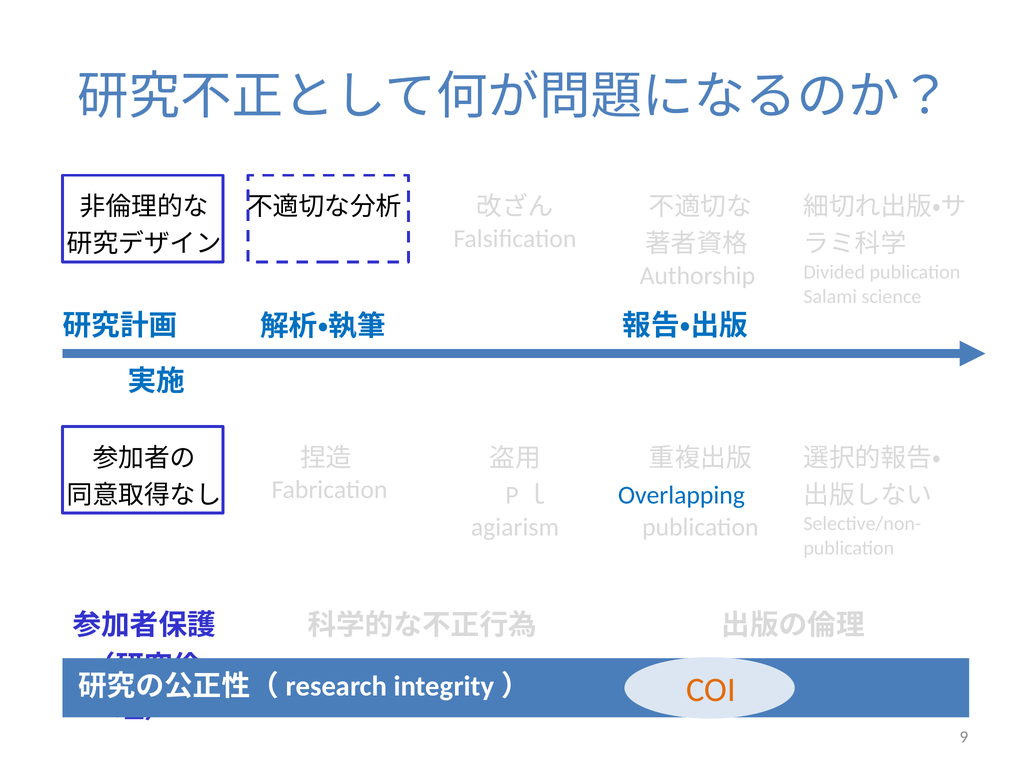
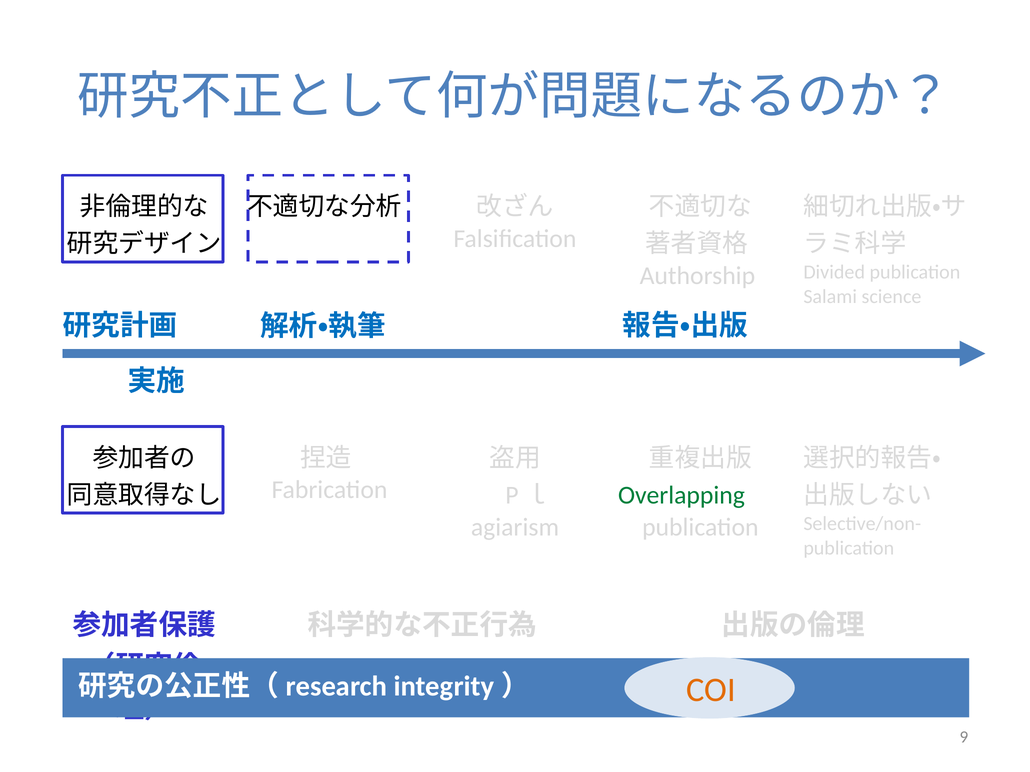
Overlapping colour: blue -> green
